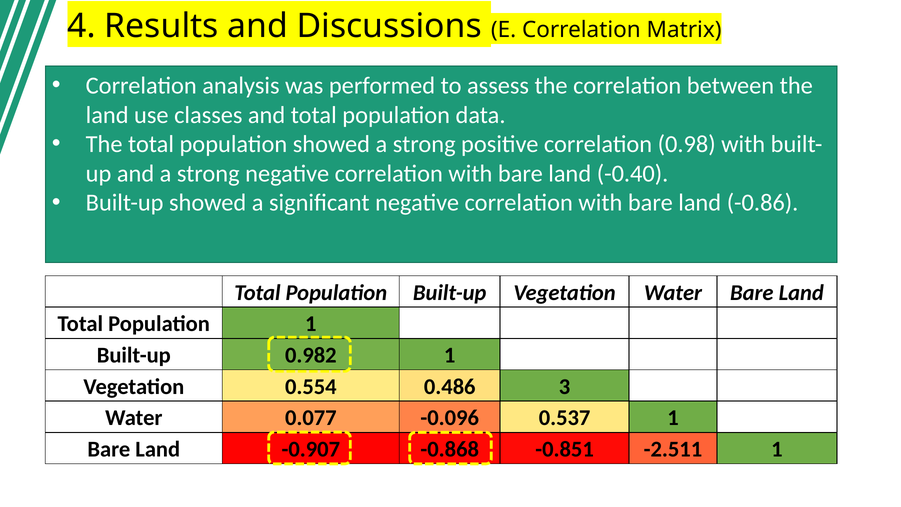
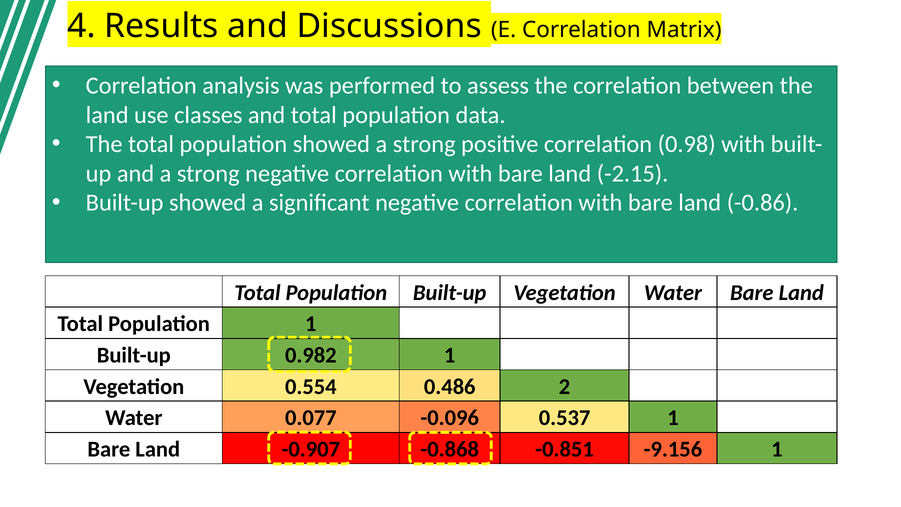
-0.40: -0.40 -> -2.15
3: 3 -> 2
-2.511: -2.511 -> -9.156
